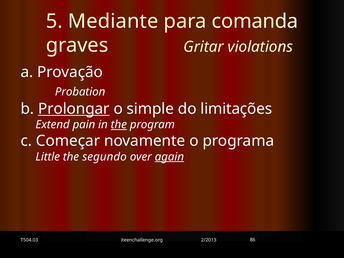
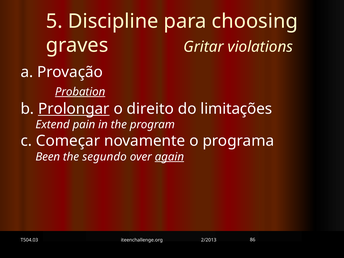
Mediante: Mediante -> Discipline
comanda: comanda -> choosing
Probation underline: none -> present
simple: simple -> direito
the at (119, 125) underline: present -> none
Little: Little -> Been
